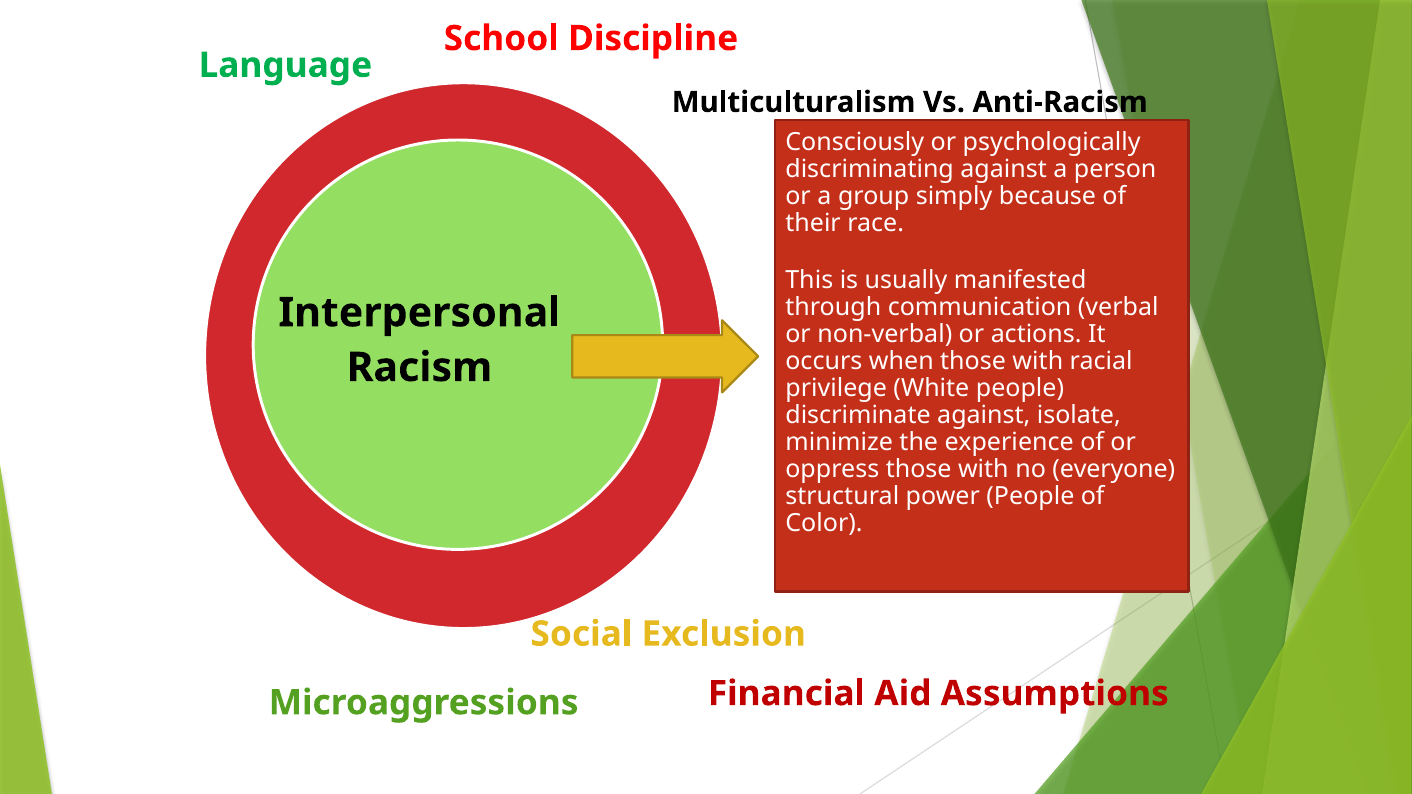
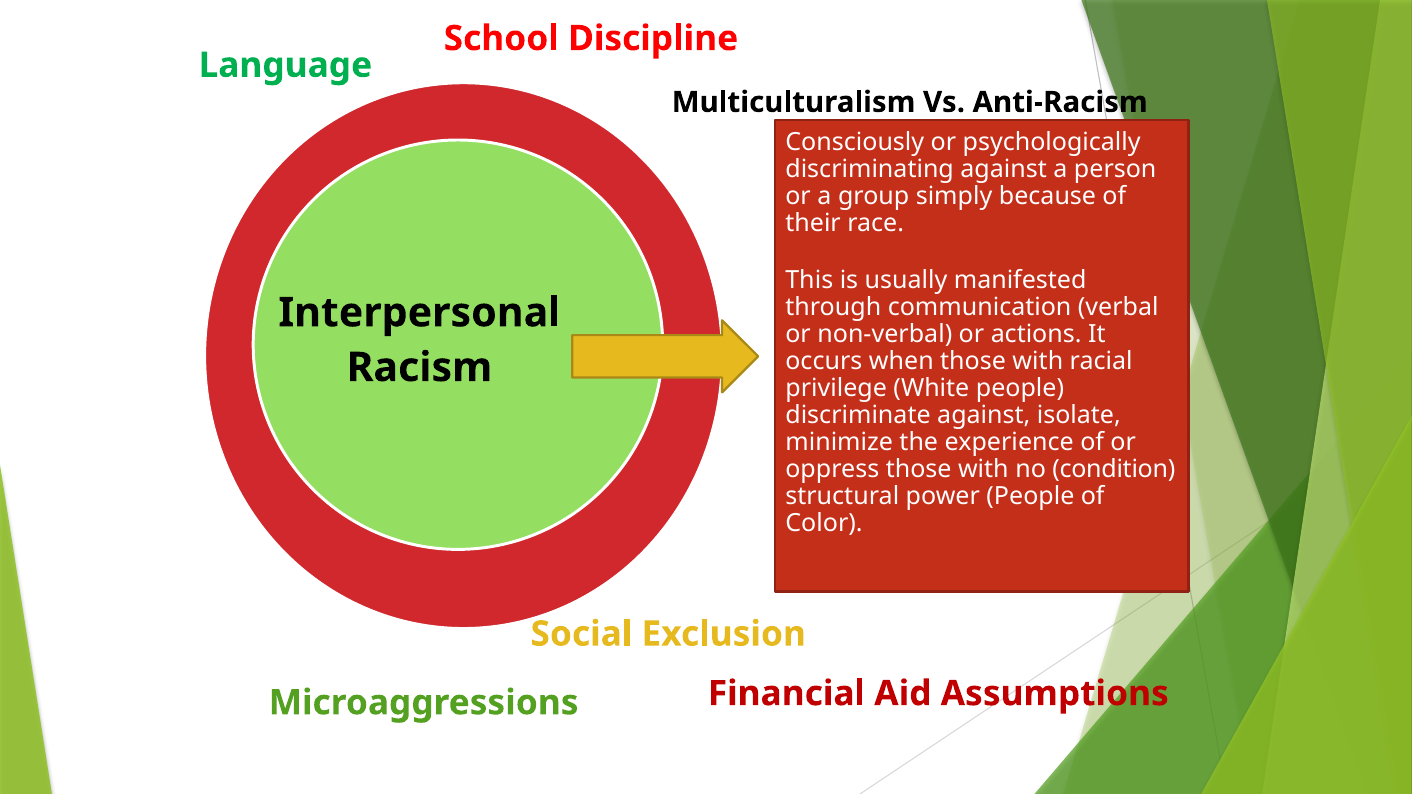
everyone: everyone -> condition
